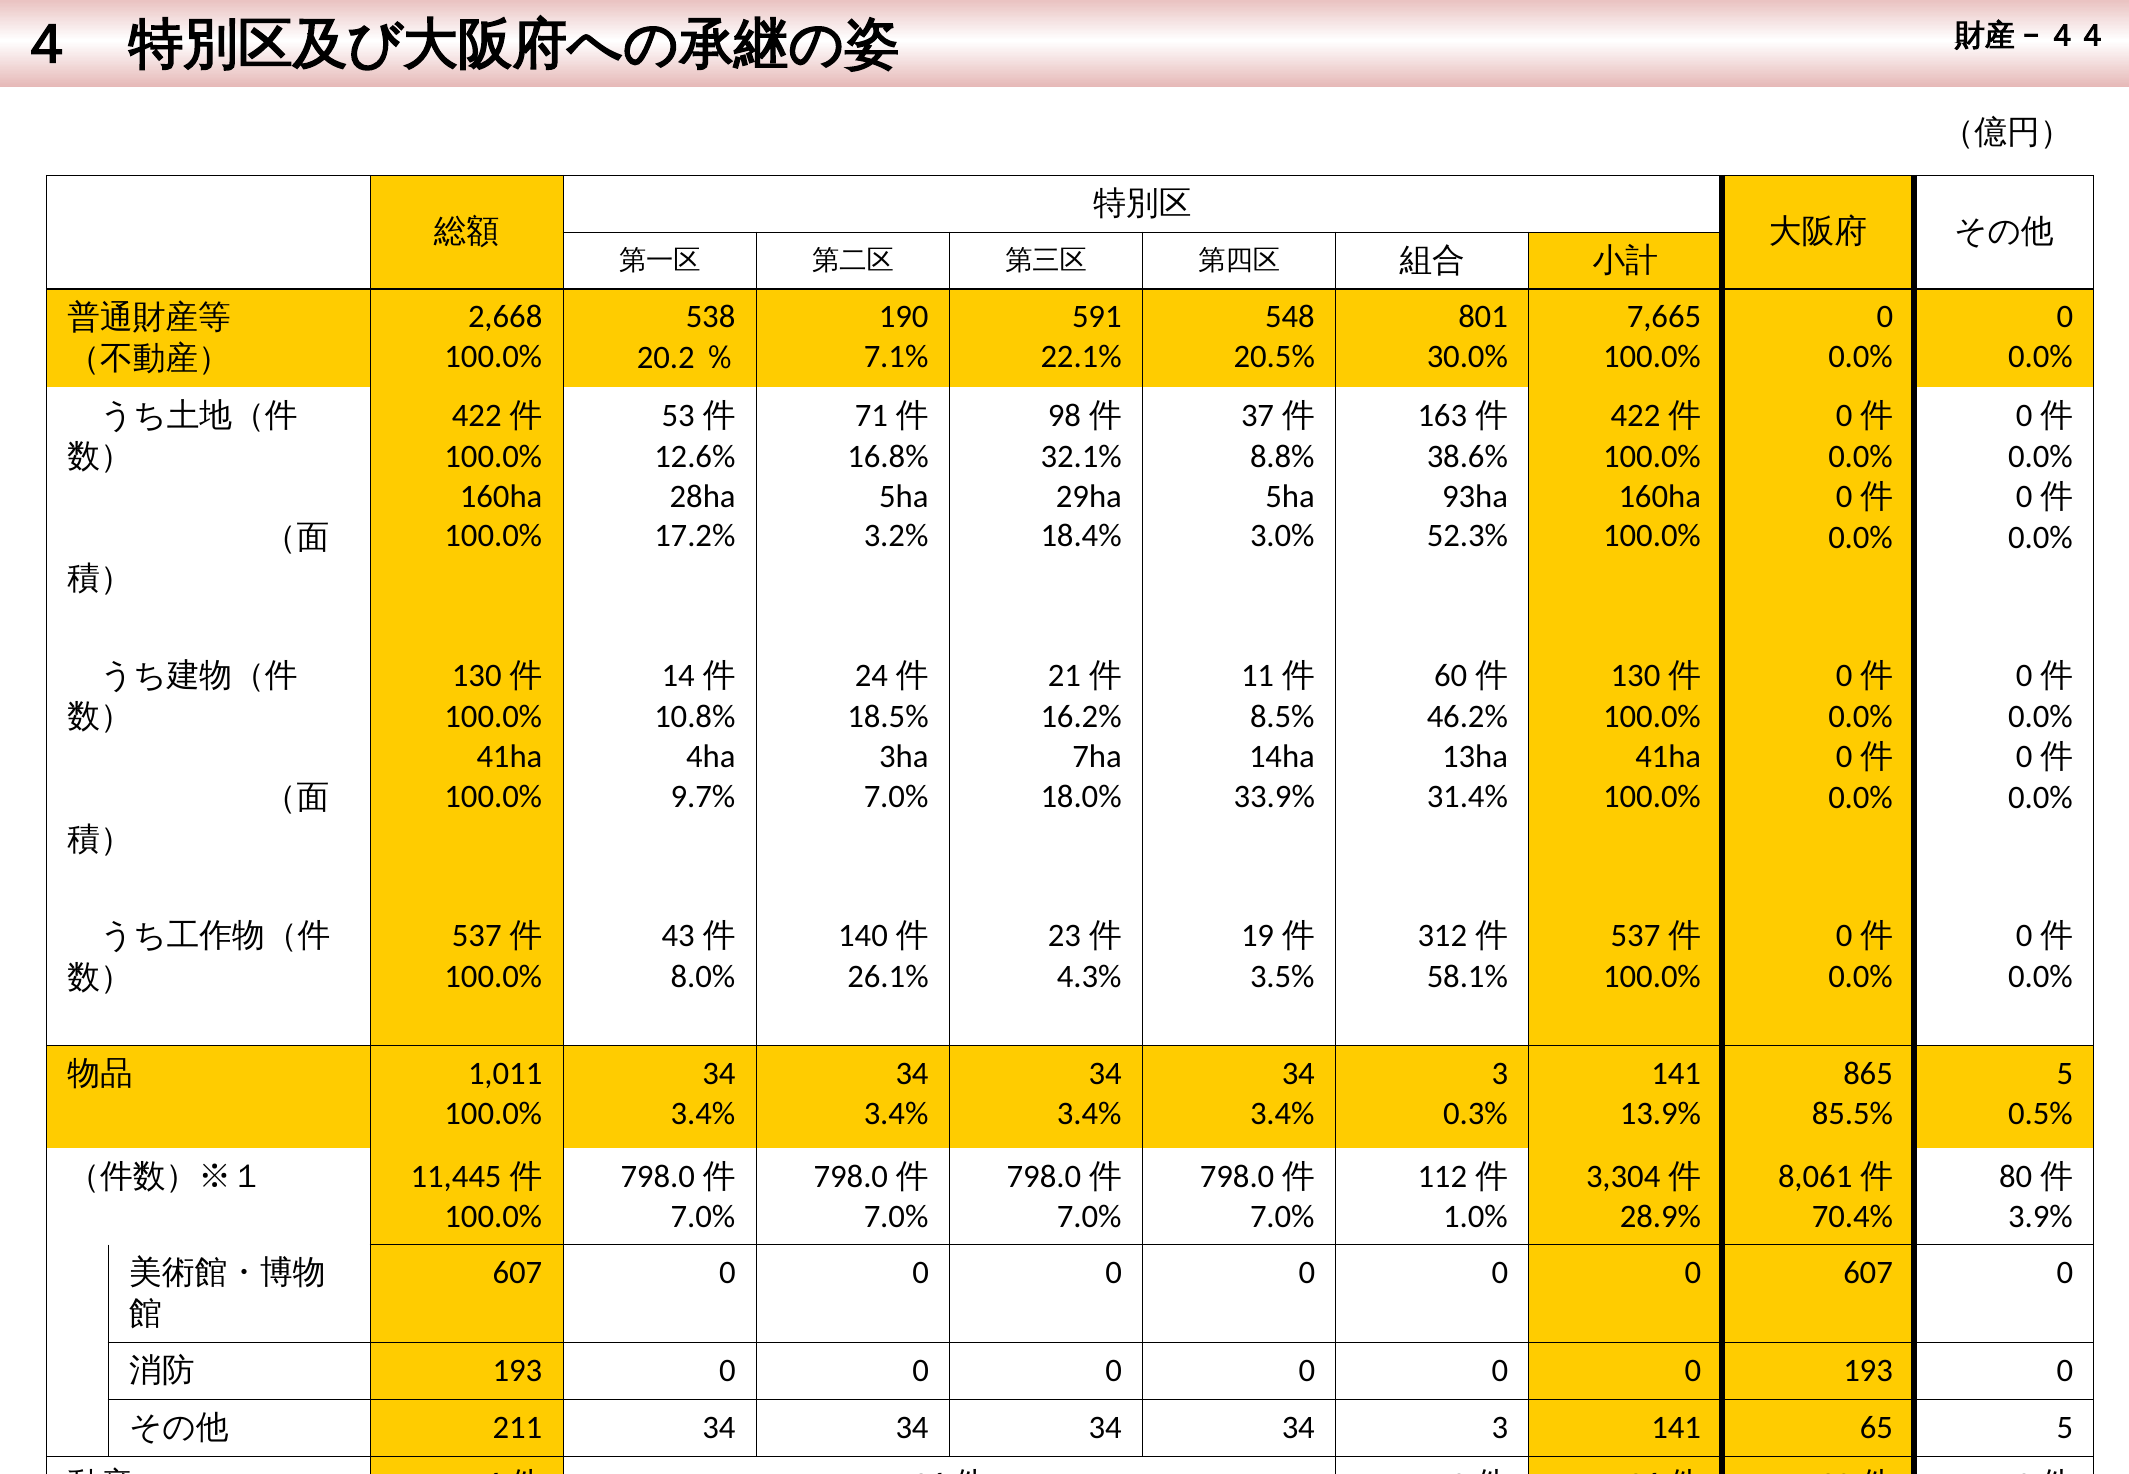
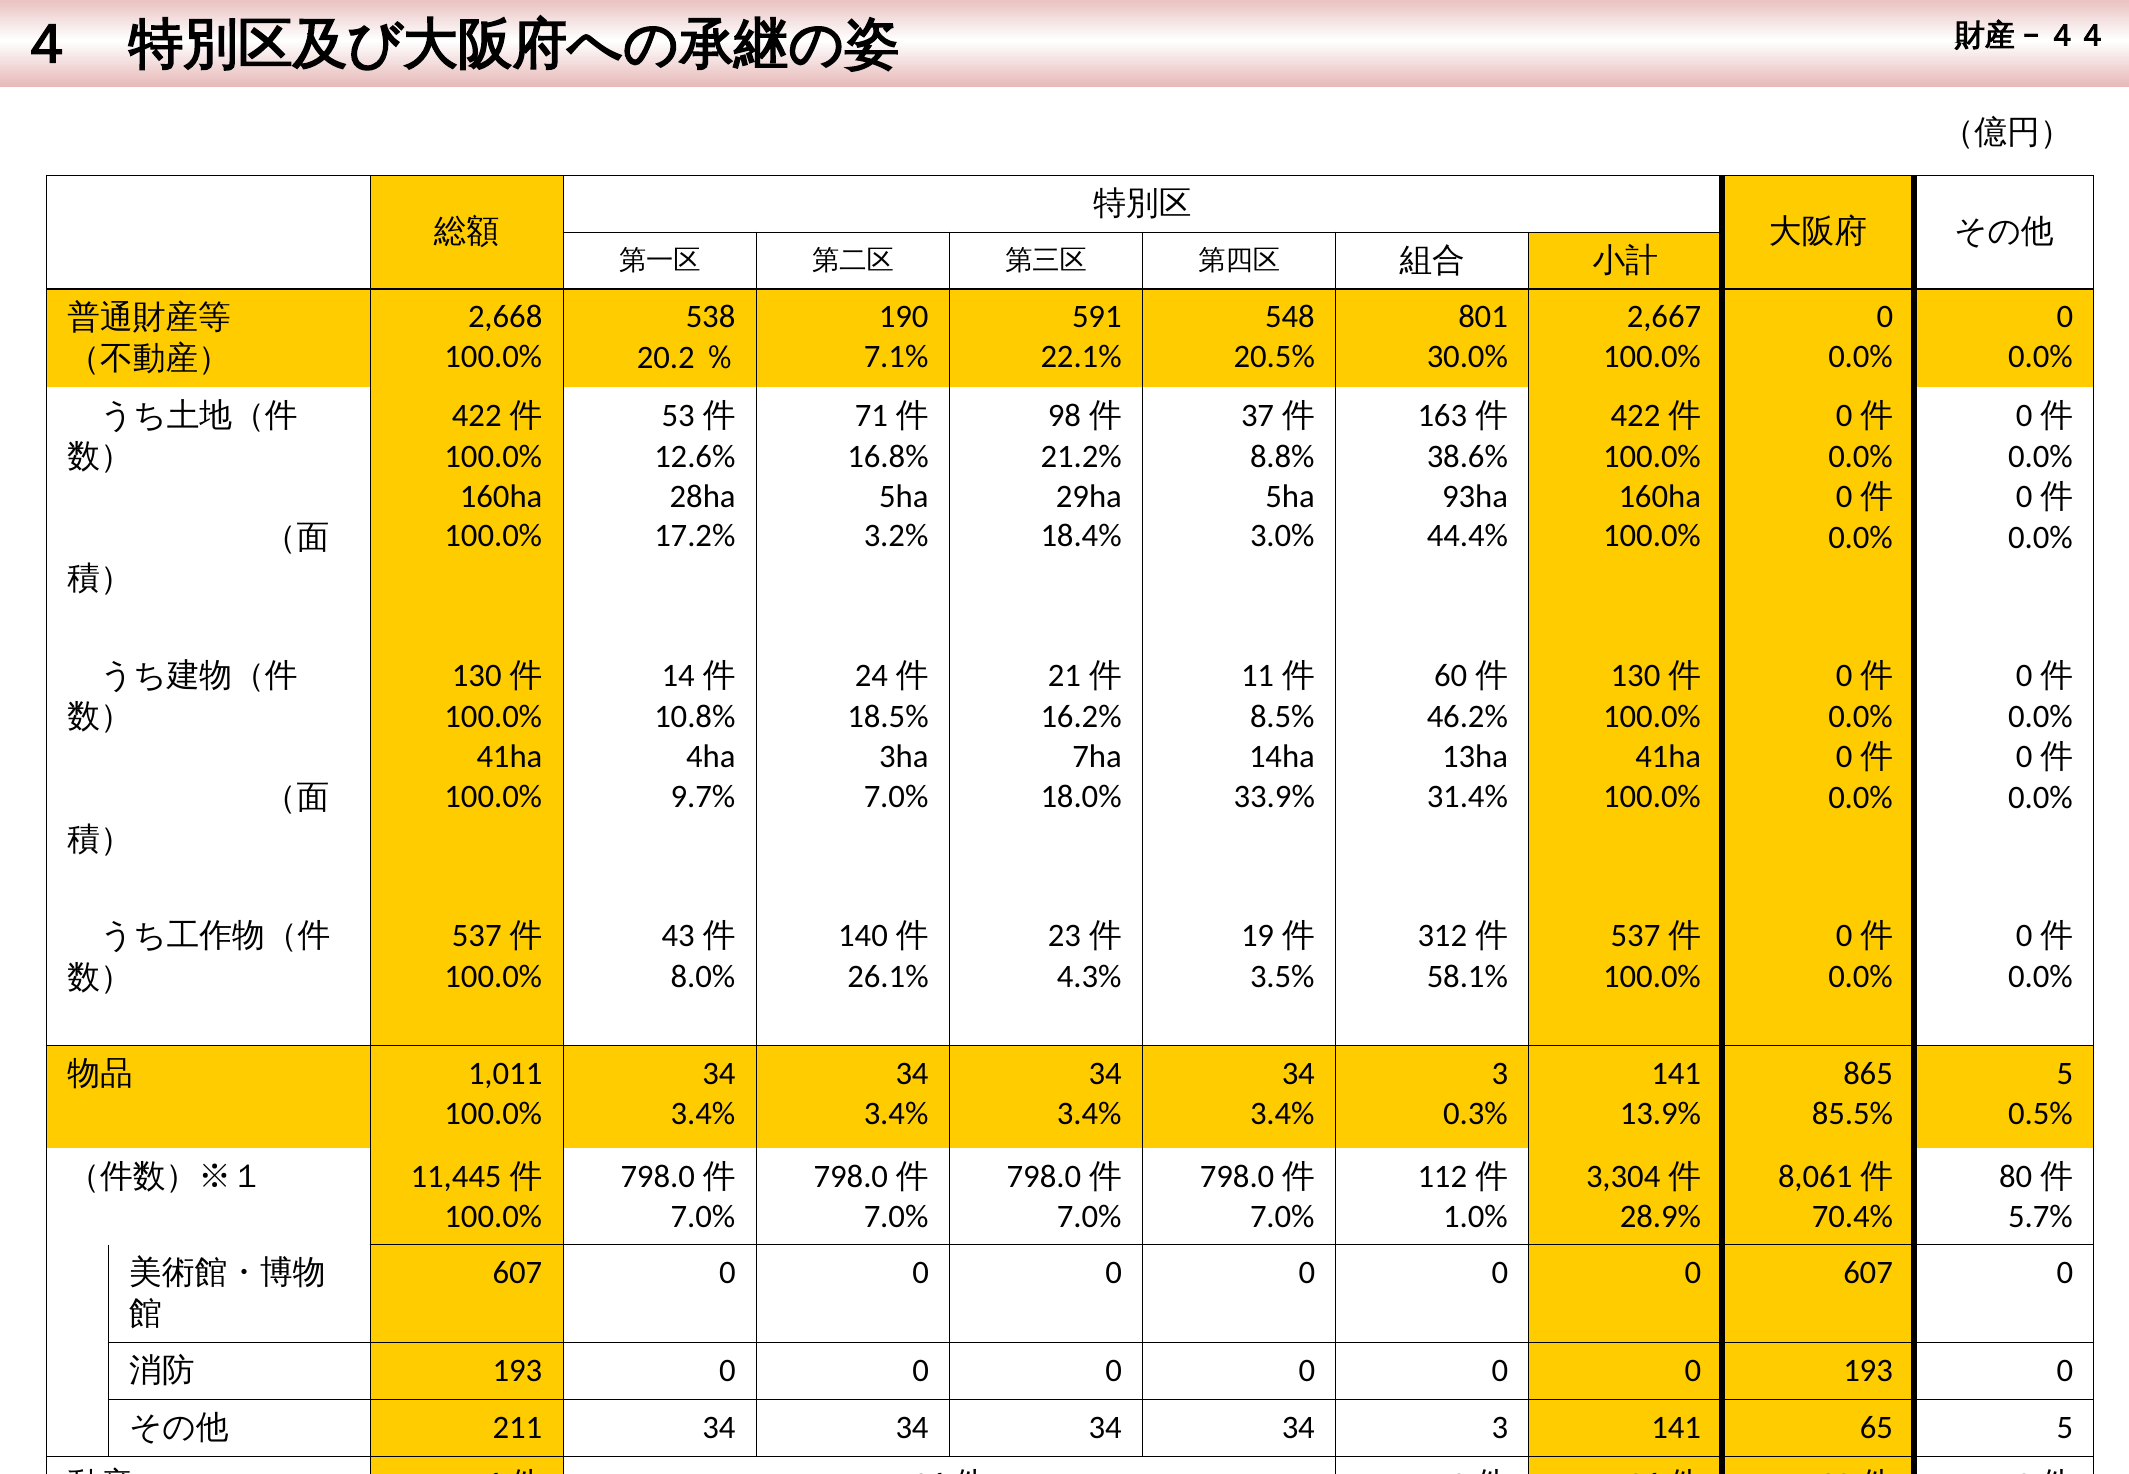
7,665: 7,665 -> 2,667
32.1%: 32.1% -> 21.2%
52.3%: 52.3% -> 44.4%
3.9%: 3.9% -> 5.7%
